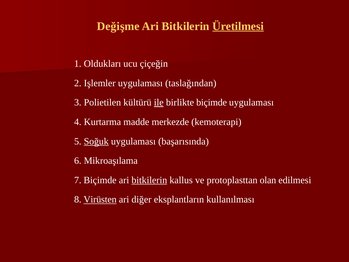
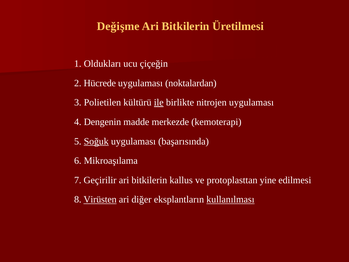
Üretilmesi underline: present -> none
Işlemler: Işlemler -> Hücrede
taslağından: taslağından -> noktalardan
birlikte biçimde: biçimde -> nitrojen
Kurtarma: Kurtarma -> Dengenin
7 Biçimde: Biçimde -> Geçirilir
bitkilerin at (149, 180) underline: present -> none
olan: olan -> yine
kullanılması underline: none -> present
